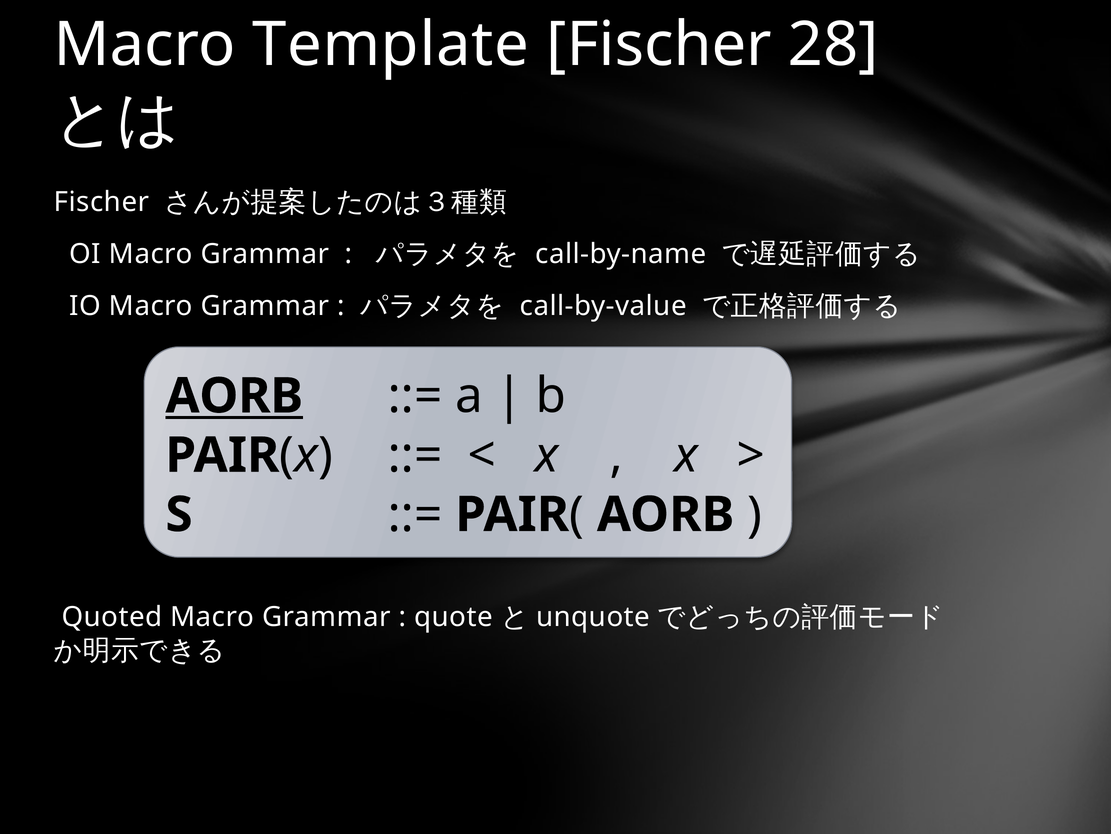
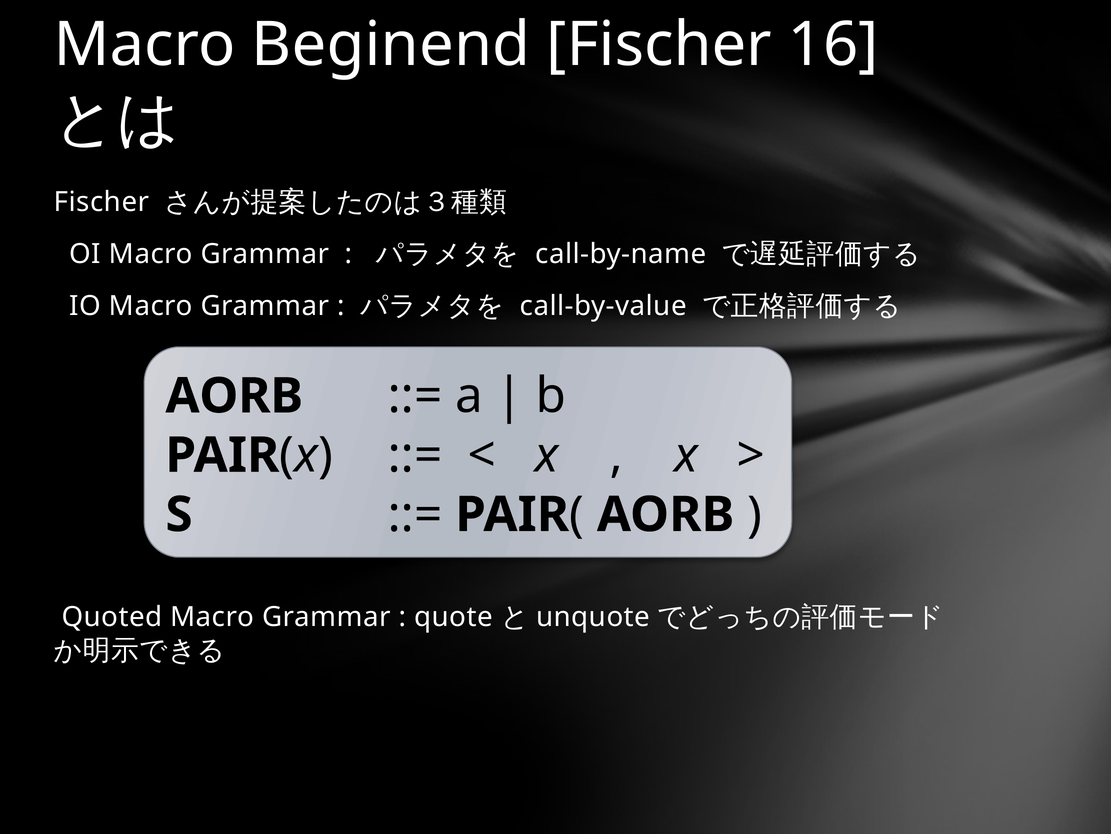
Template: Template -> Beginend
28: 28 -> 16
AORB at (234, 396) underline: present -> none
